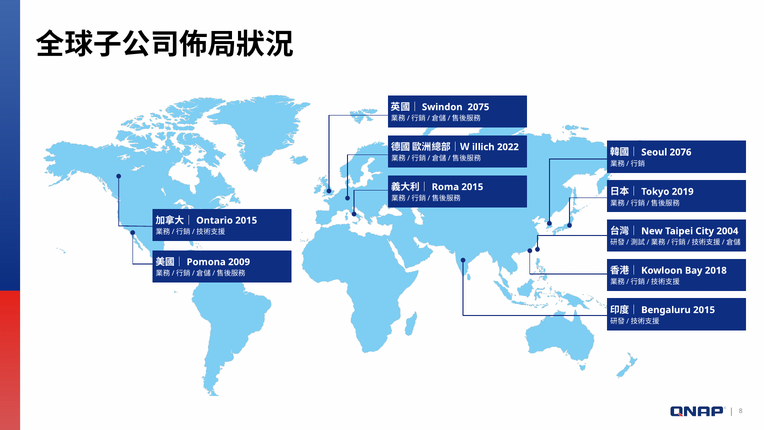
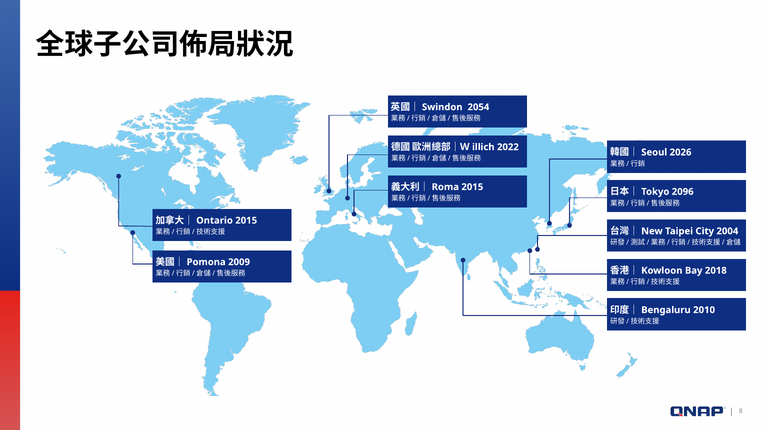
2075: 2075 -> 2054
2076: 2076 -> 2026
2019: 2019 -> 2096
2015 at (704, 310): 2015 -> 2010
